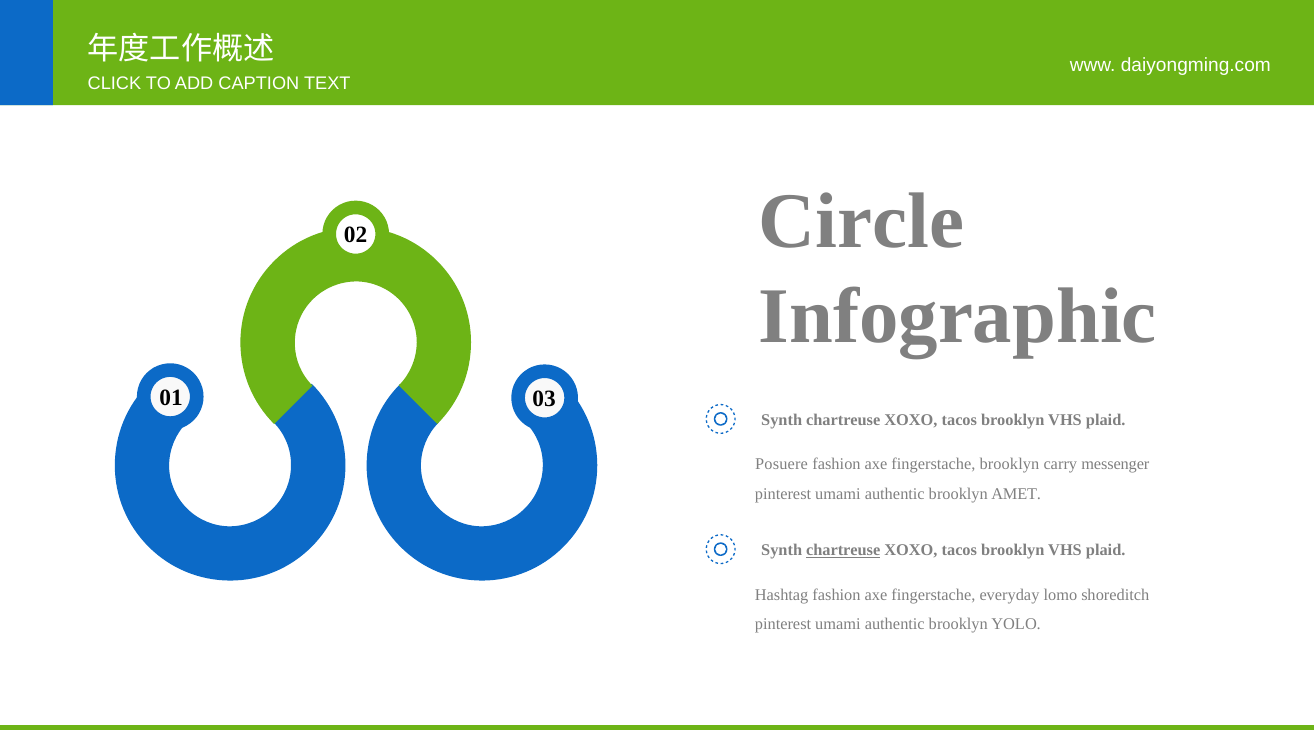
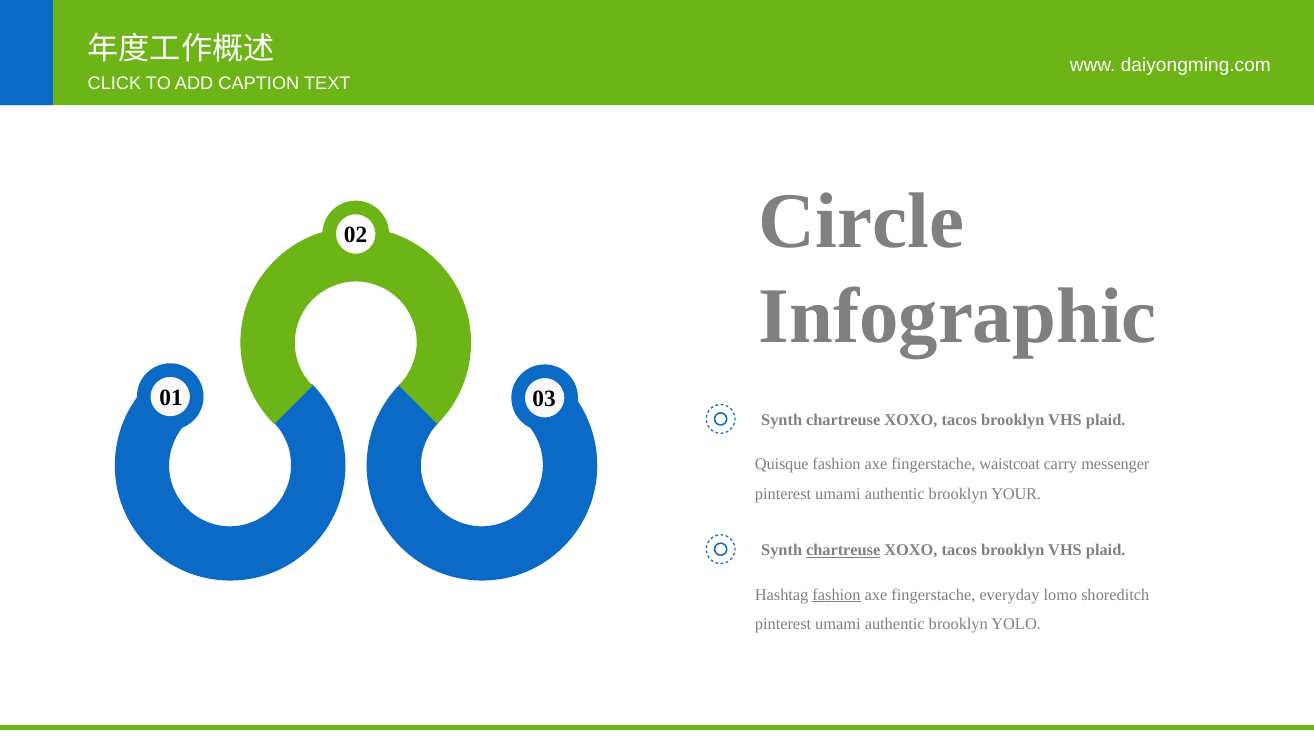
Posuere: Posuere -> Quisque
fingerstache brooklyn: brooklyn -> waistcoat
AMET: AMET -> YOUR
fashion at (837, 595) underline: none -> present
